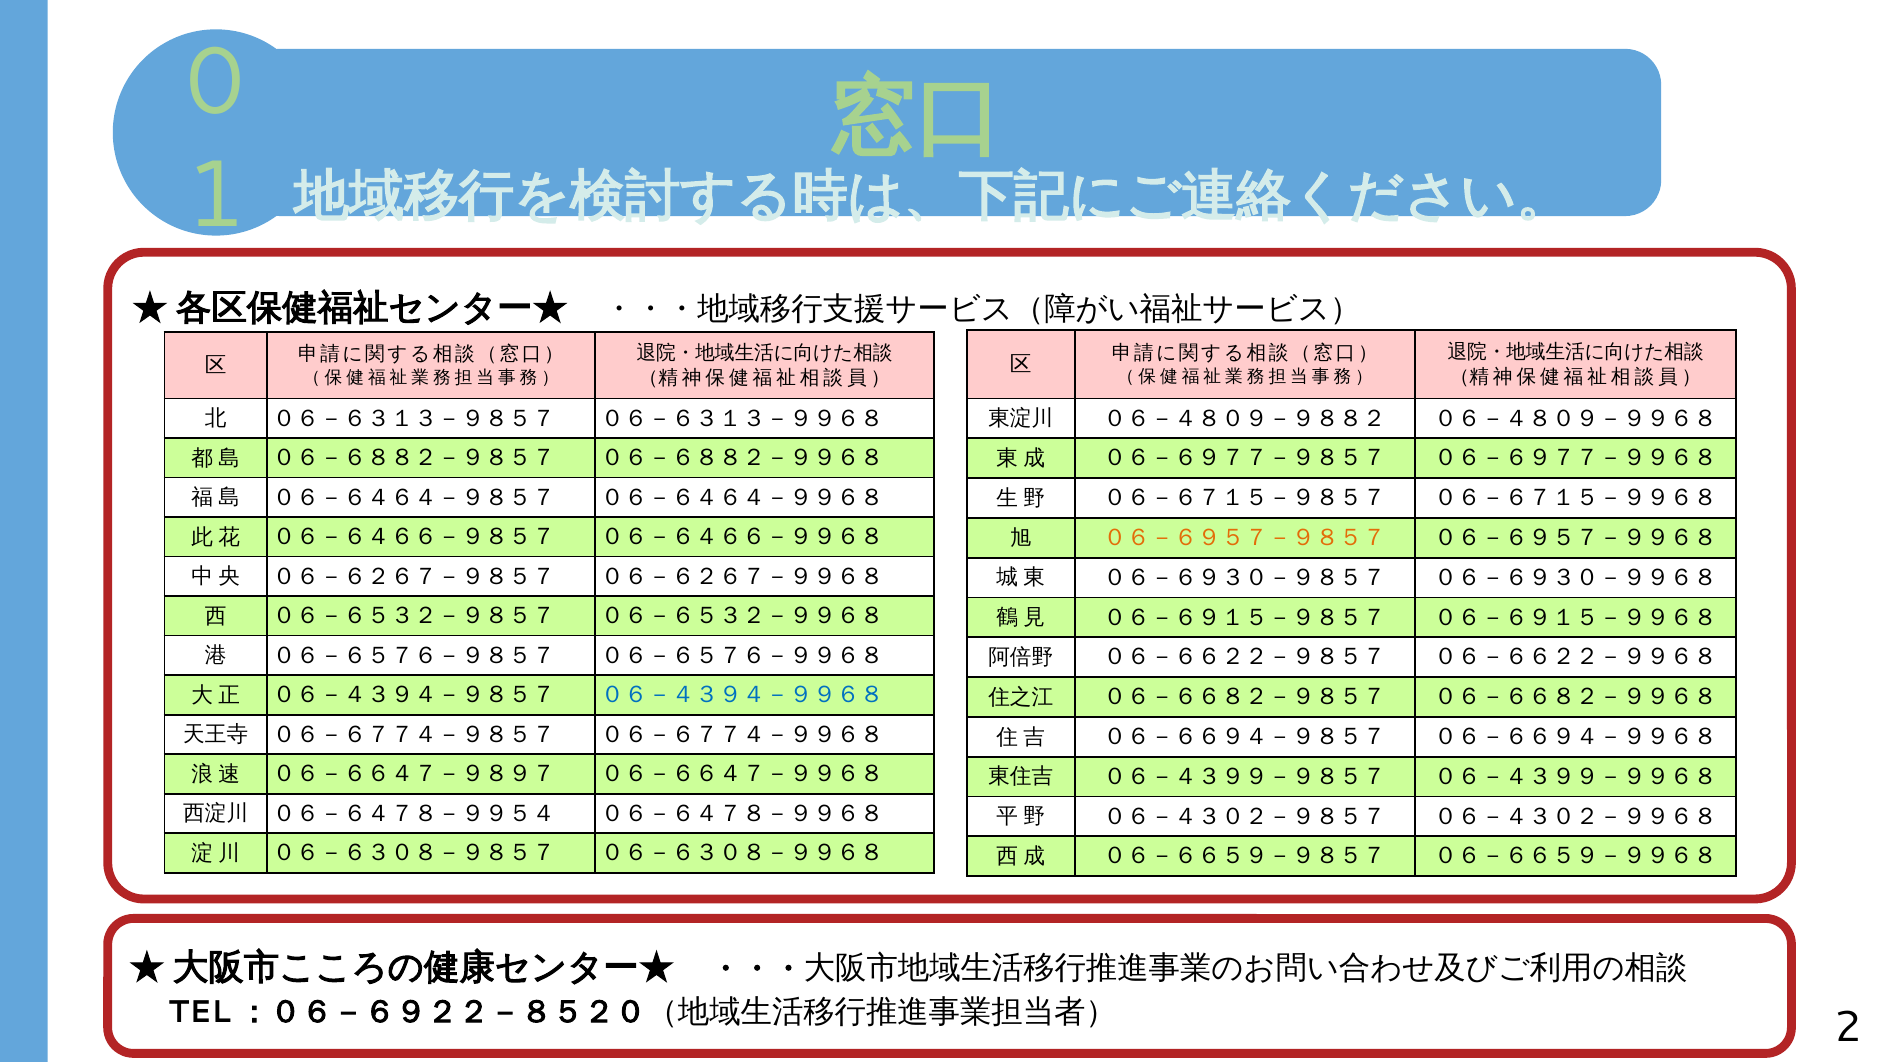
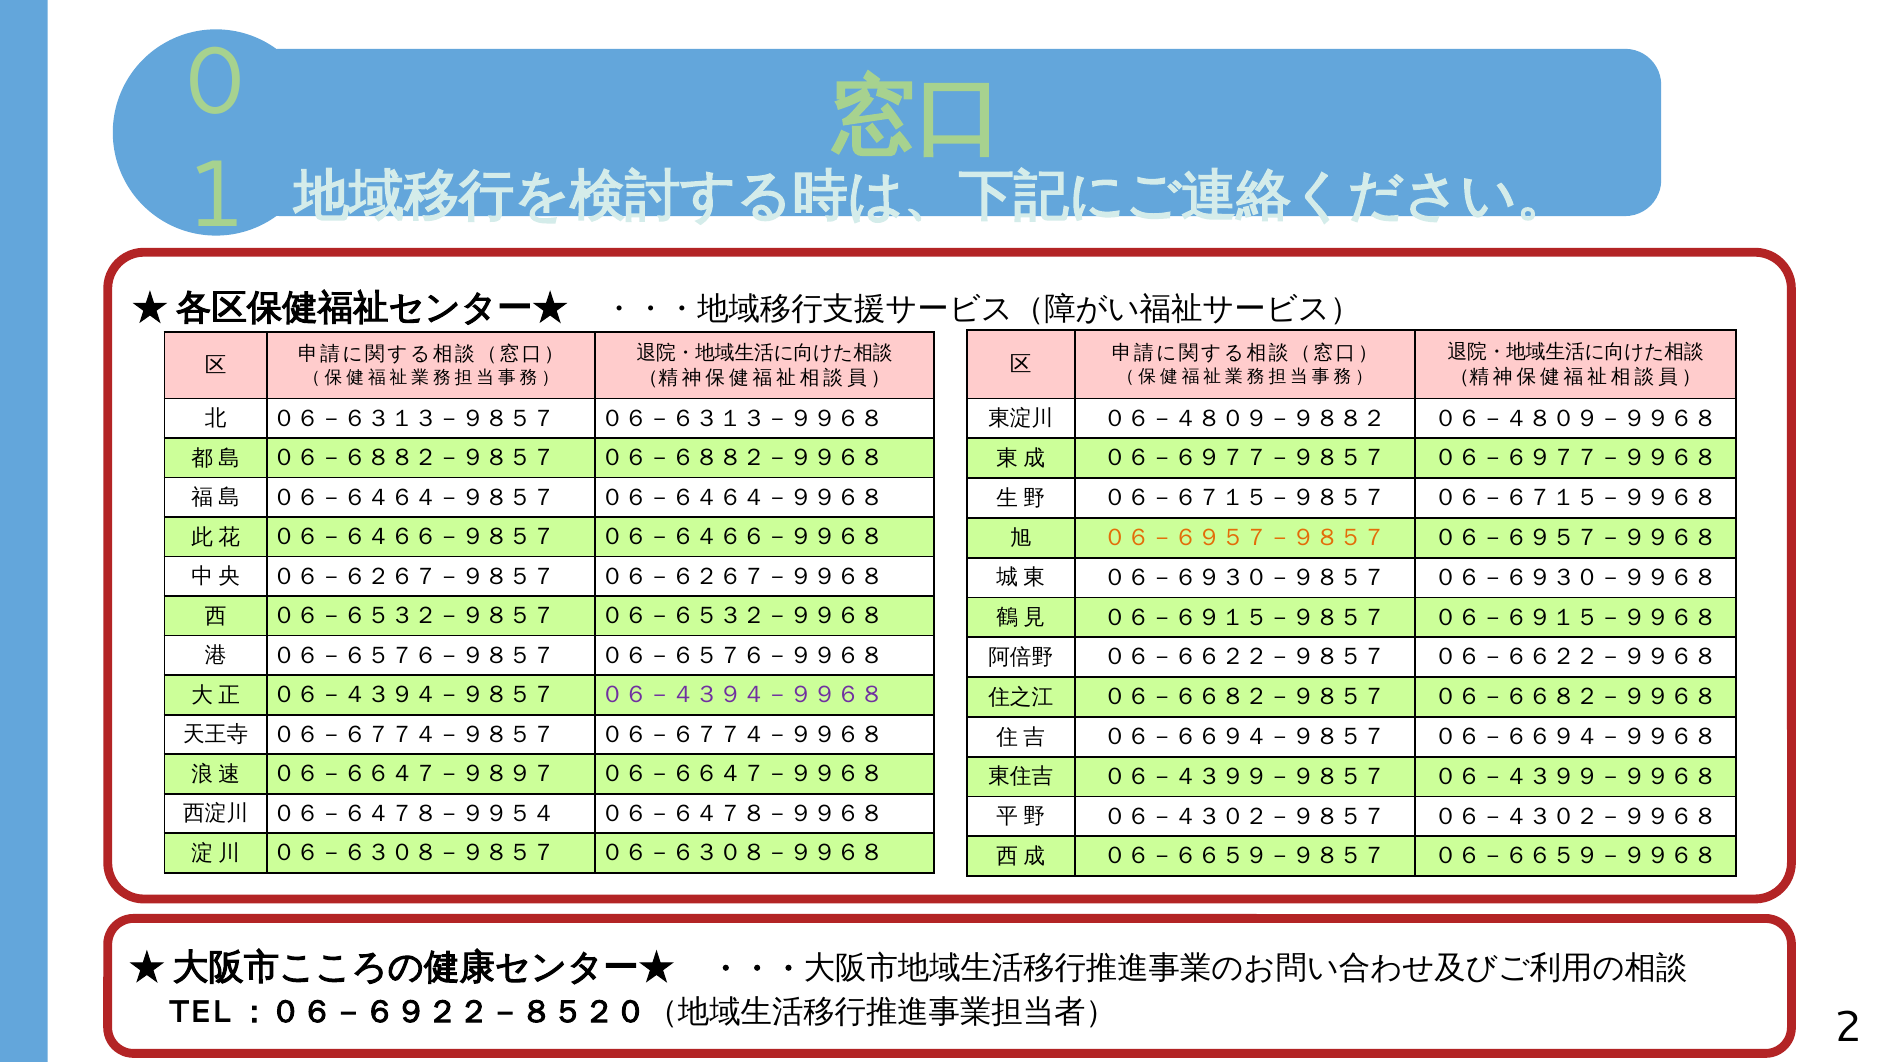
０６－４３９４－９９６８ colour: blue -> purple
